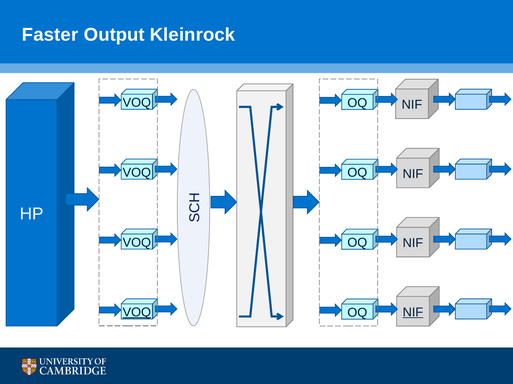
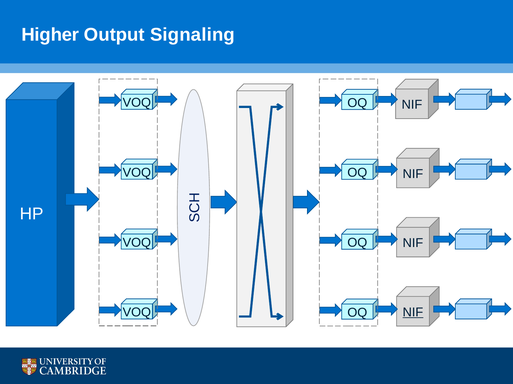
Faster: Faster -> Higher
Kleinrock: Kleinrock -> Signaling
VOQ at (137, 313) underline: present -> none
